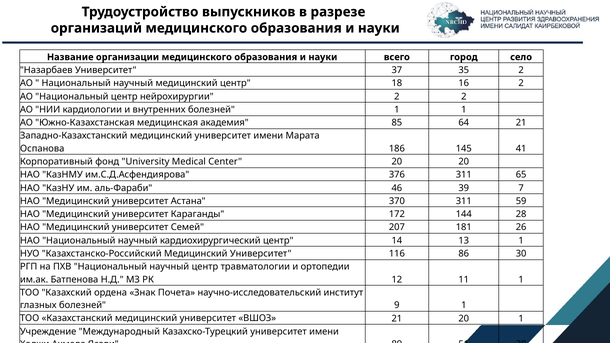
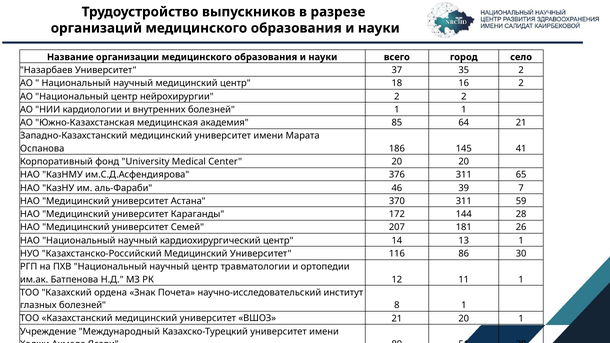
9: 9 -> 8
